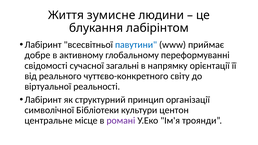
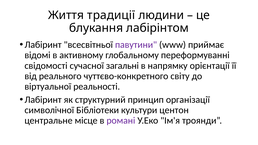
зумисне: зумисне -> традиції
павутини colour: blue -> purple
добре: добре -> відомі
